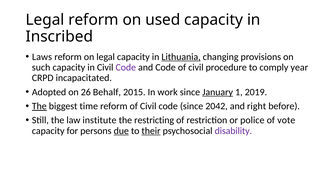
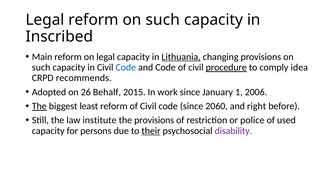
reform on used: used -> such
Laws: Laws -> Main
Code at (126, 67) colour: purple -> blue
procedure underline: none -> present
year: year -> idea
incapacitated: incapacitated -> recommends
January underline: present -> none
2019: 2019 -> 2006
time: time -> least
2042: 2042 -> 2060
the restricting: restricting -> provisions
vote: vote -> used
due underline: present -> none
